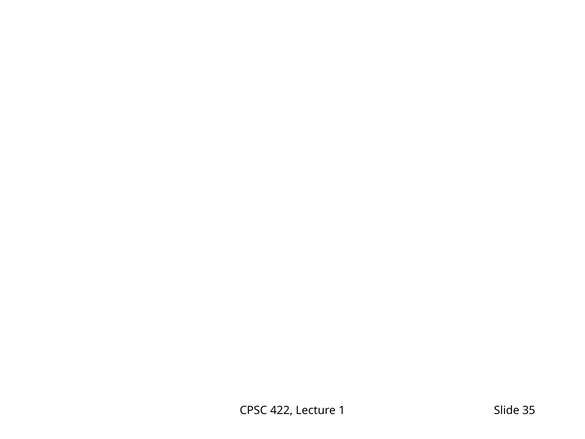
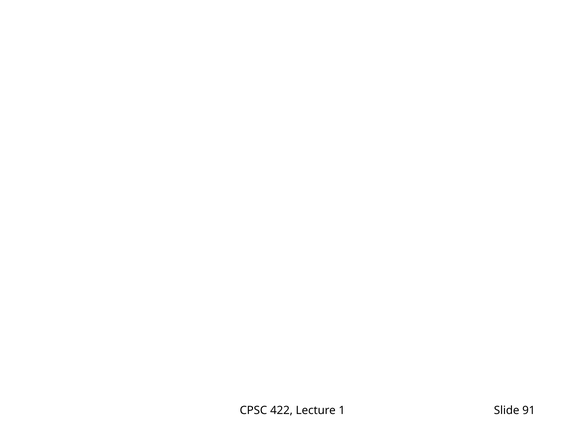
35: 35 -> 91
